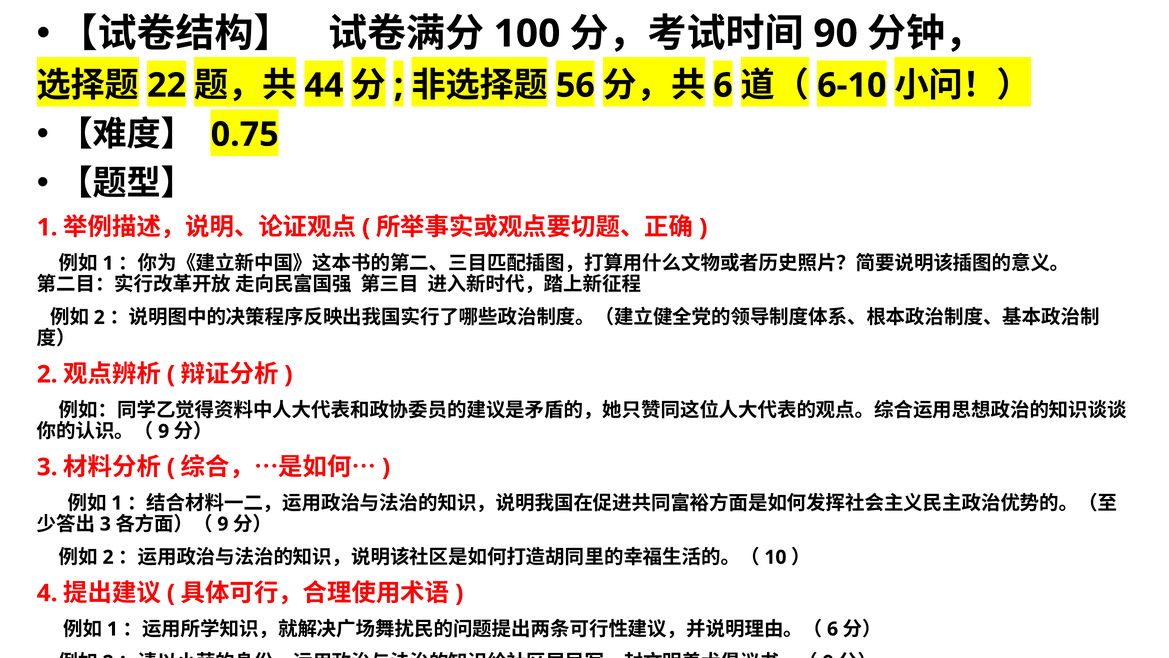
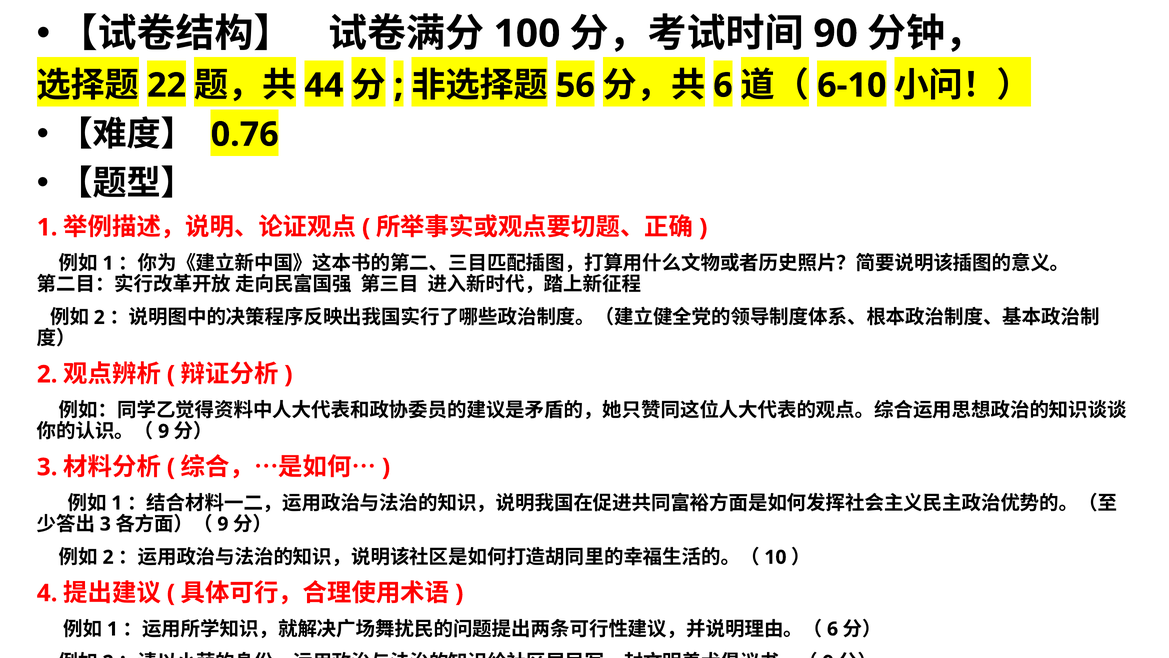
0.75: 0.75 -> 0.76
